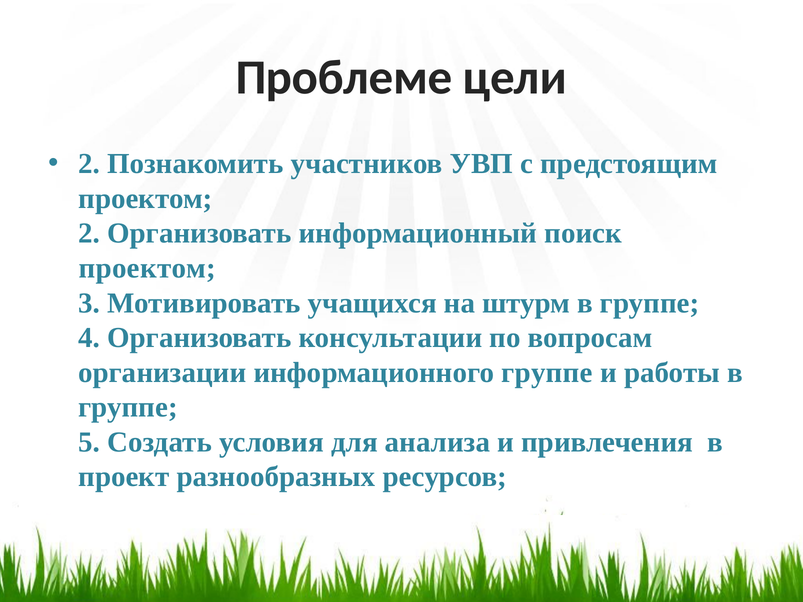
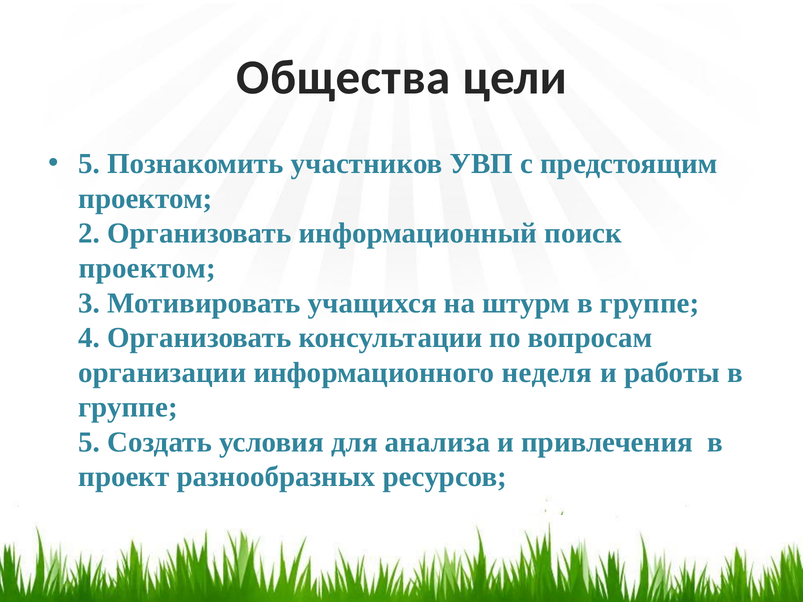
Проблеме: Проблеме -> Общества
2 at (89, 164): 2 -> 5
информационного группе: группе -> неделя
